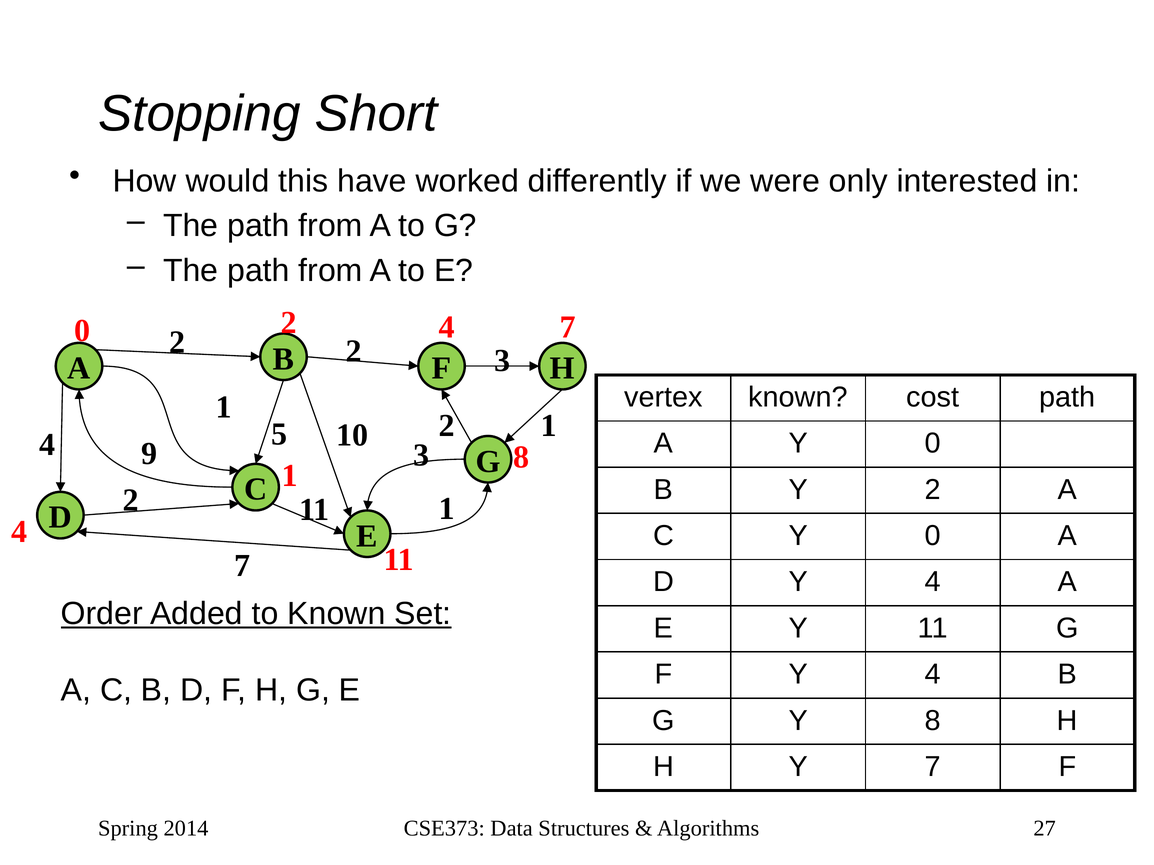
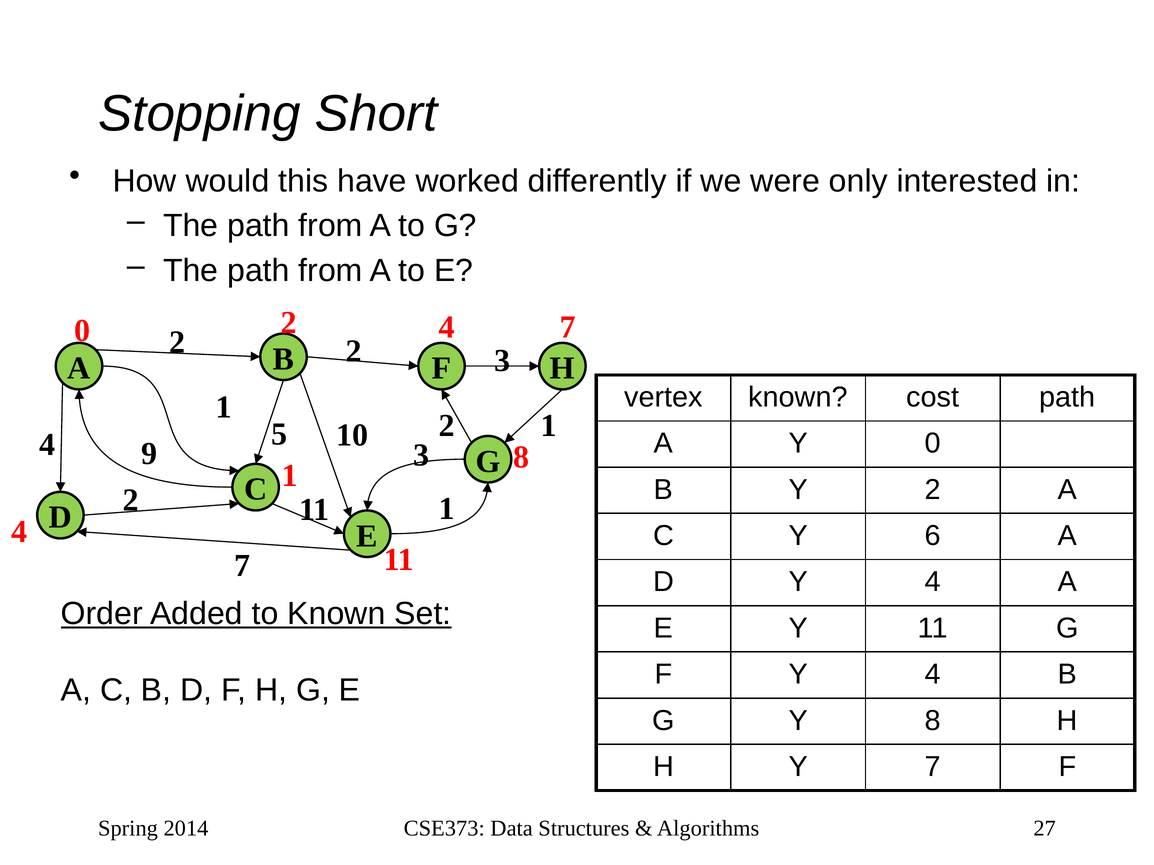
C Y 0: 0 -> 6
